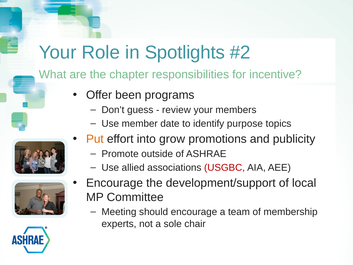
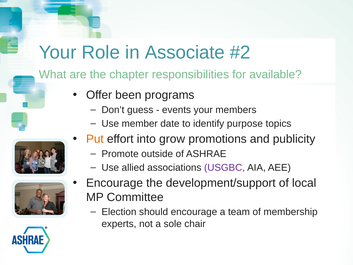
Spotlights: Spotlights -> Associate
incentive: incentive -> available
review: review -> events
USGBC colour: red -> purple
Meeting: Meeting -> Election
